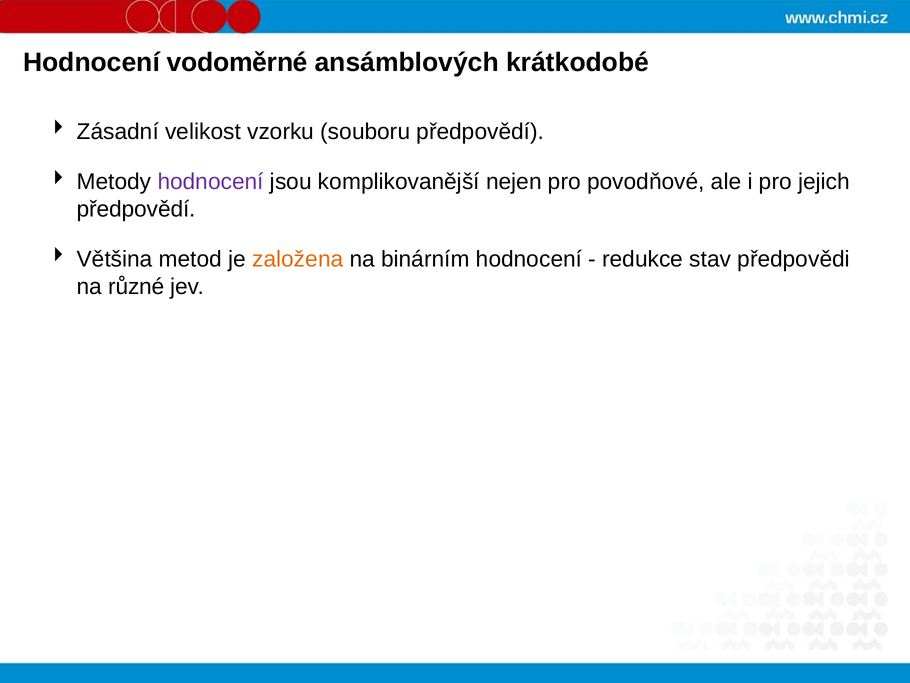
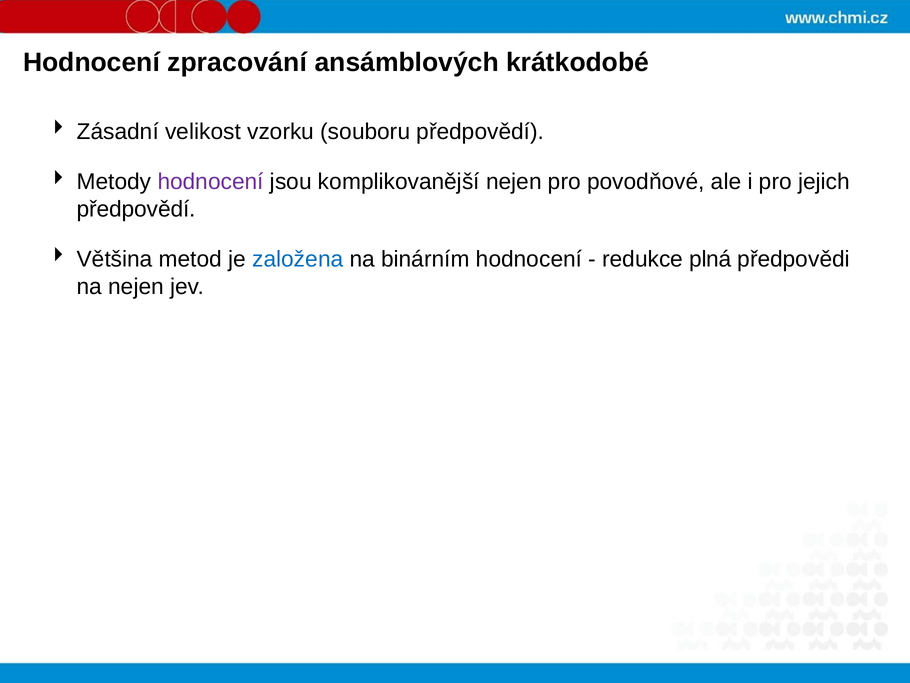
vodoměrné: vodoměrné -> zpracování
založena colour: orange -> blue
stav: stav -> plná
na různé: různé -> nejen
